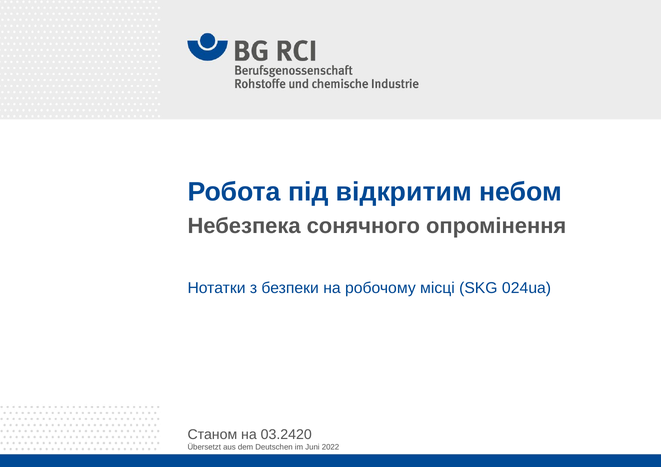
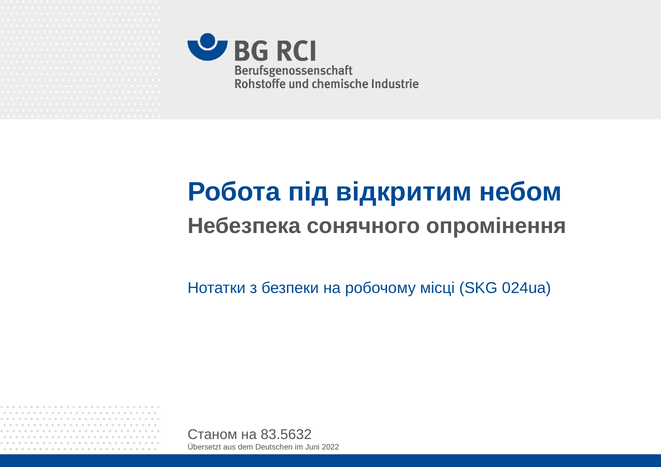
03.2420: 03.2420 -> 83.5632
